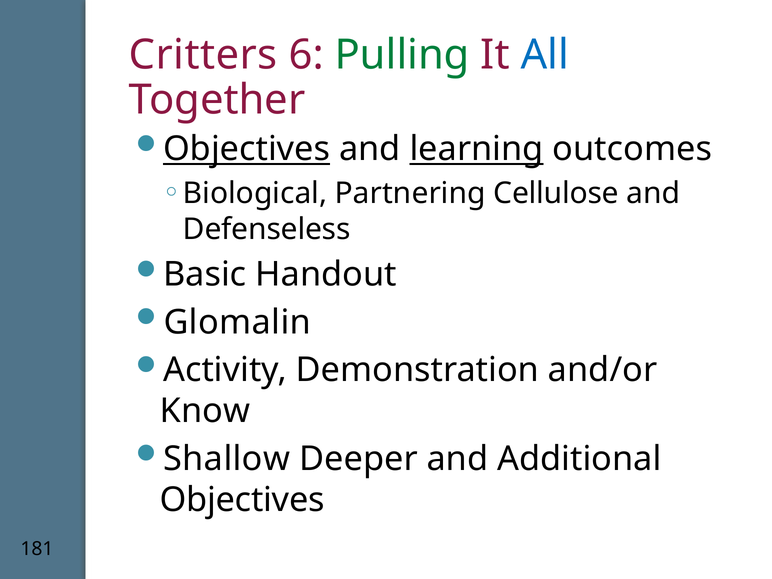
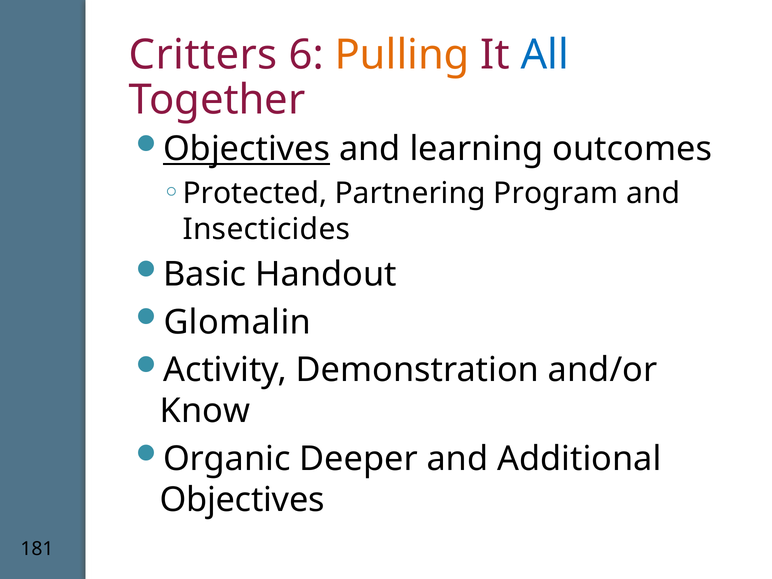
Pulling colour: green -> orange
learning underline: present -> none
Biological: Biological -> Protected
Cellulose: Cellulose -> Program
Defenseless: Defenseless -> Insecticides
Shallow: Shallow -> Organic
